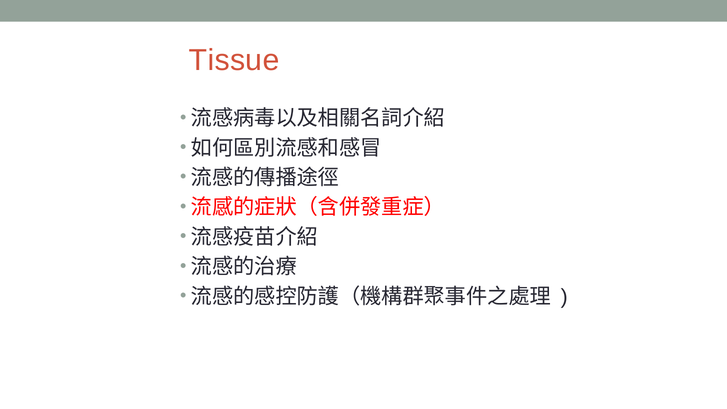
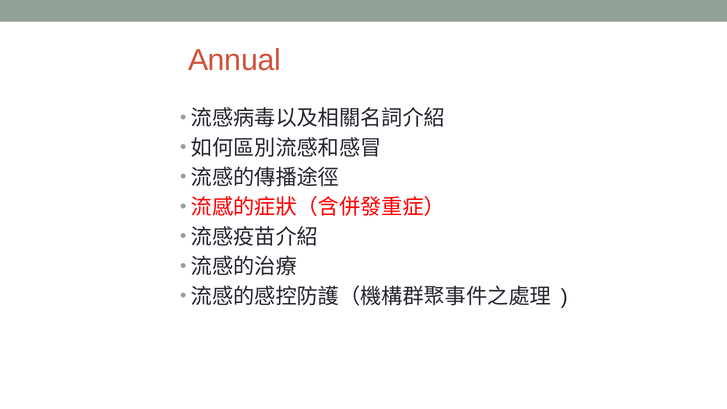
Tissue: Tissue -> Annual
